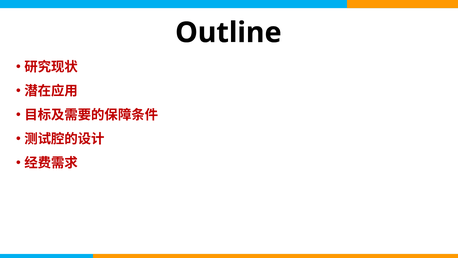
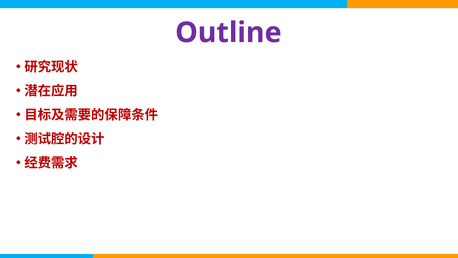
Outline colour: black -> purple
